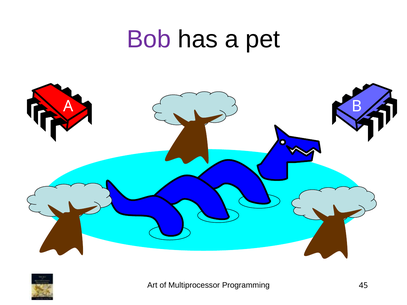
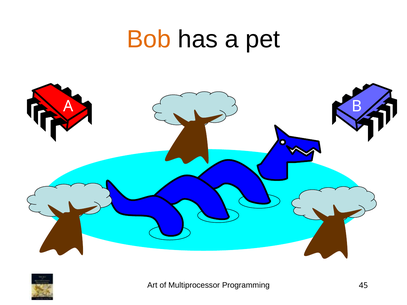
Bob colour: purple -> orange
